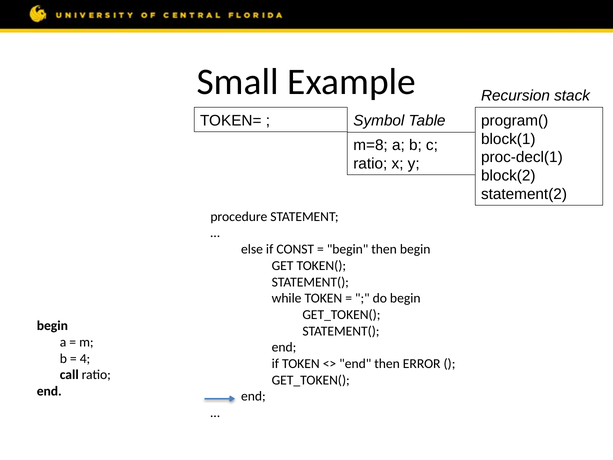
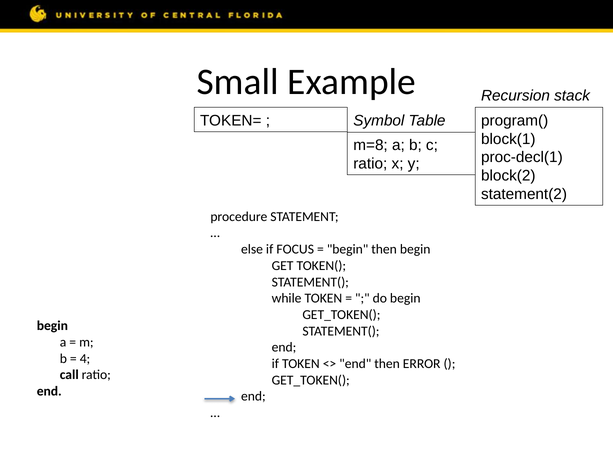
if CONST: CONST -> FOCUS
